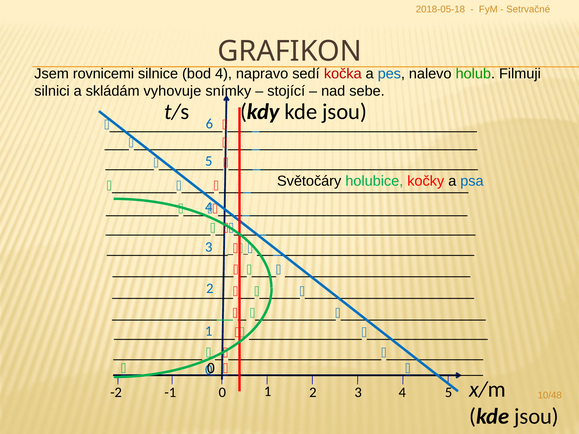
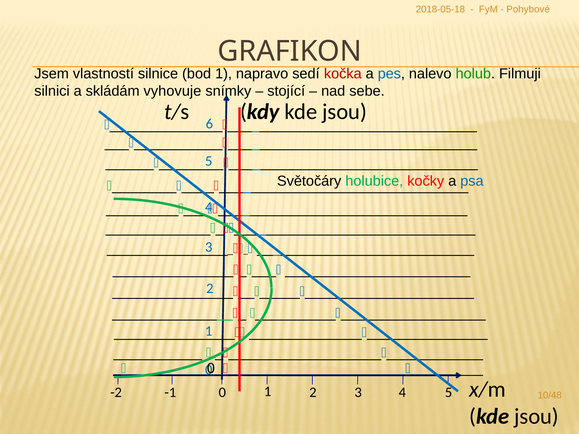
Setrvačné: Setrvačné -> Pohybové
rovnicemi: rovnicemi -> vlastností
bod 4: 4 -> 1
